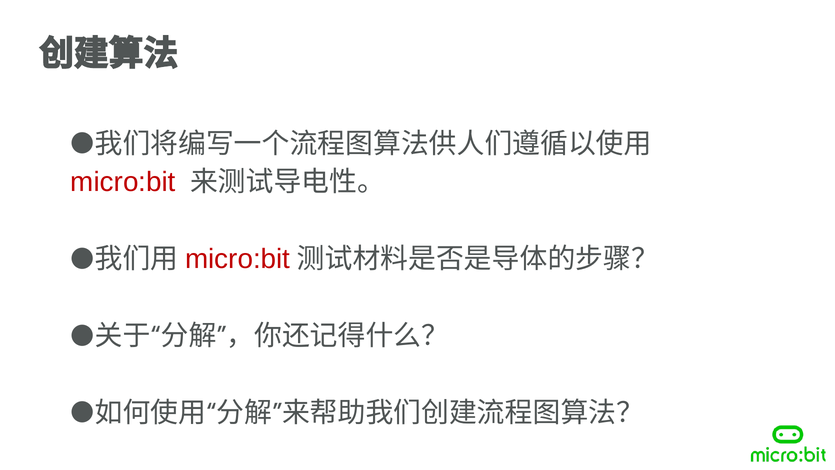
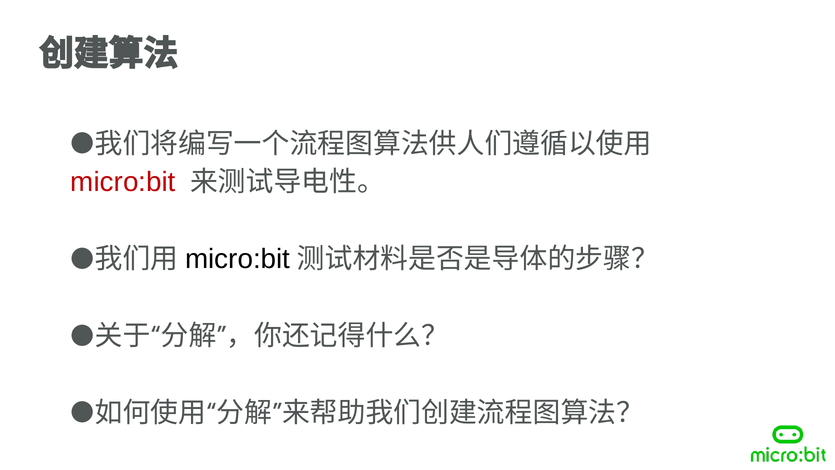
micro:bit at (238, 259) colour: red -> black
